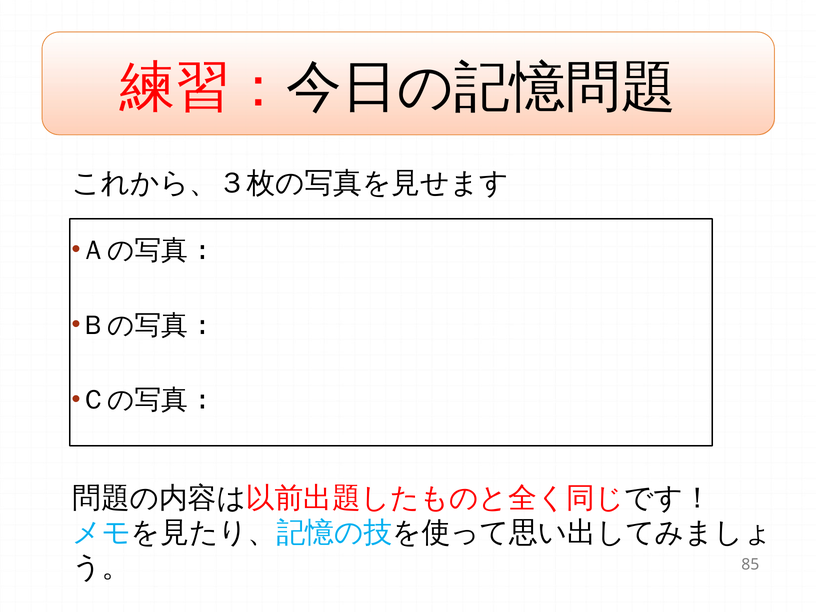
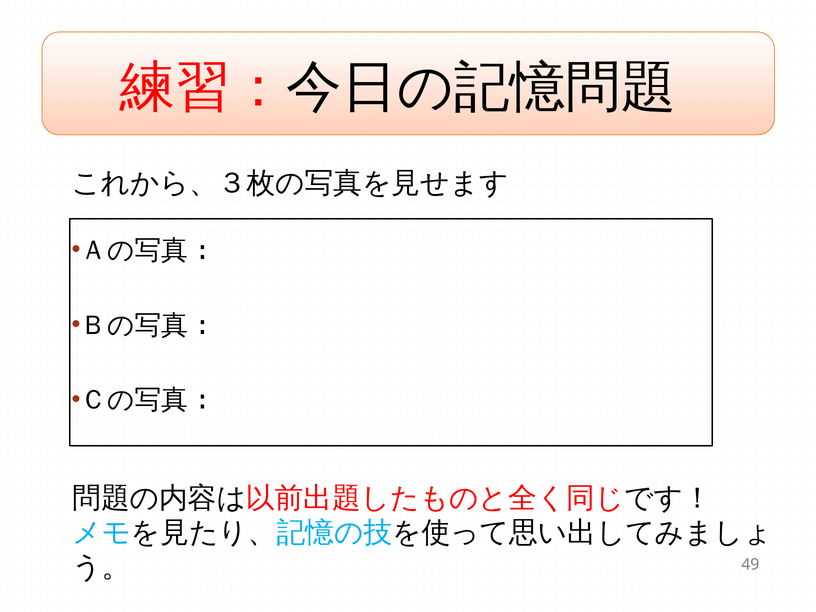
85: 85 -> 49
